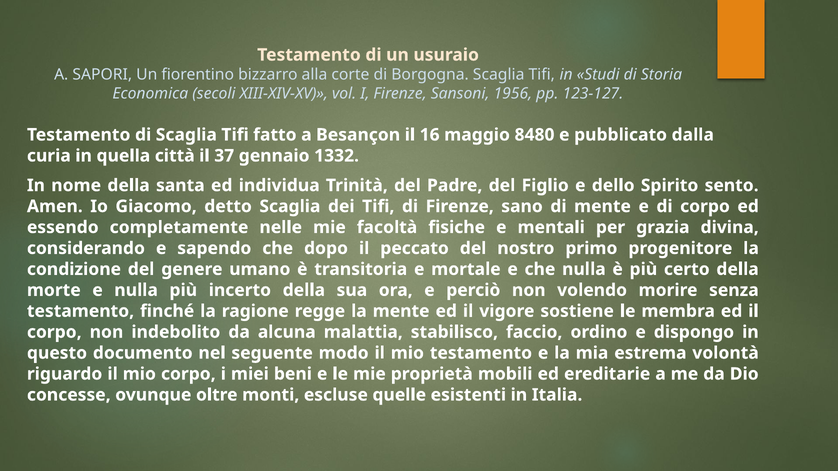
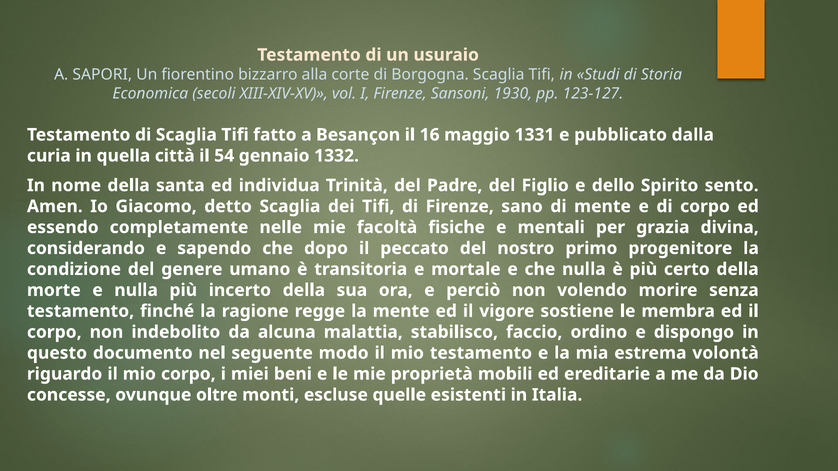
1956: 1956 -> 1930
8480: 8480 -> 1331
37: 37 -> 54
